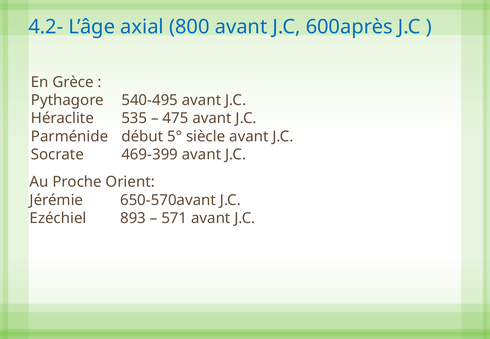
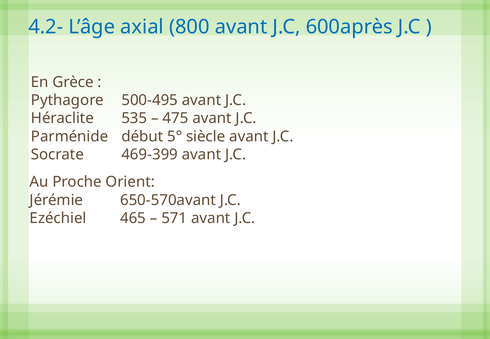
540-495: 540-495 -> 500-495
893: 893 -> 465
